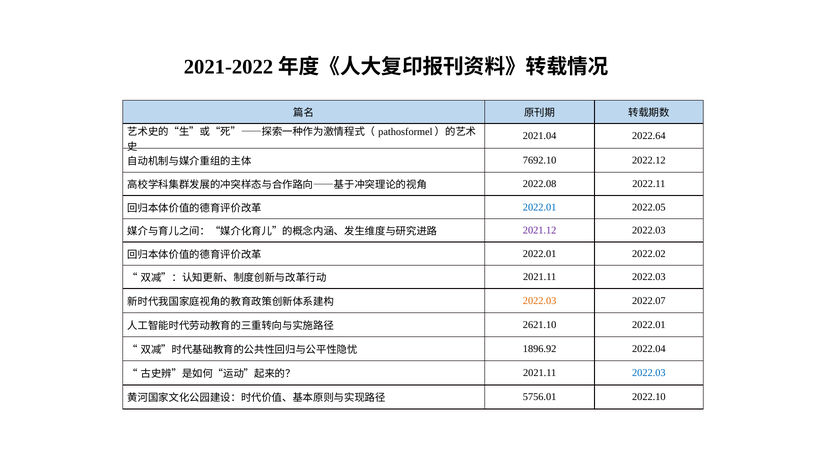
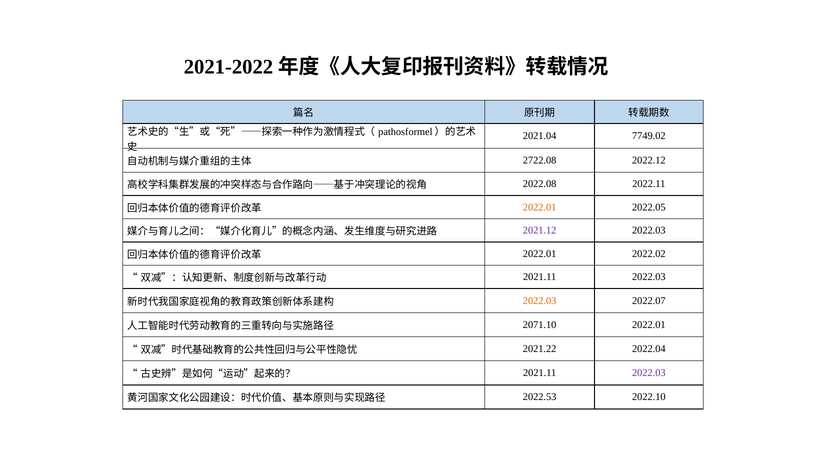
2022.64: 2022.64 -> 7749.02
7692.10: 7692.10 -> 2722.08
2022.01 at (540, 207) colour: blue -> orange
2621.10: 2621.10 -> 2071.10
1896.92: 1896.92 -> 2021.22
2022.03 at (649, 373) colour: blue -> purple
5756.01: 5756.01 -> 2022.53
